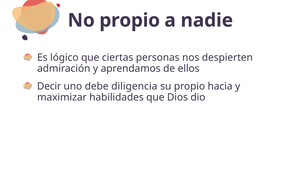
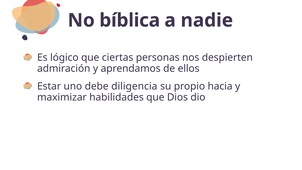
No propio: propio -> bíblica
Decir: Decir -> Estar
